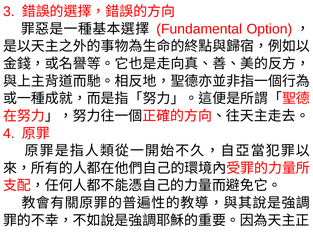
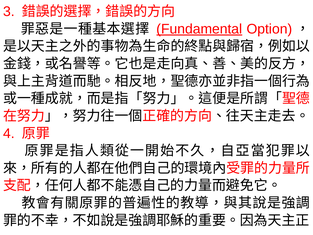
Fundamental underline: none -> present
